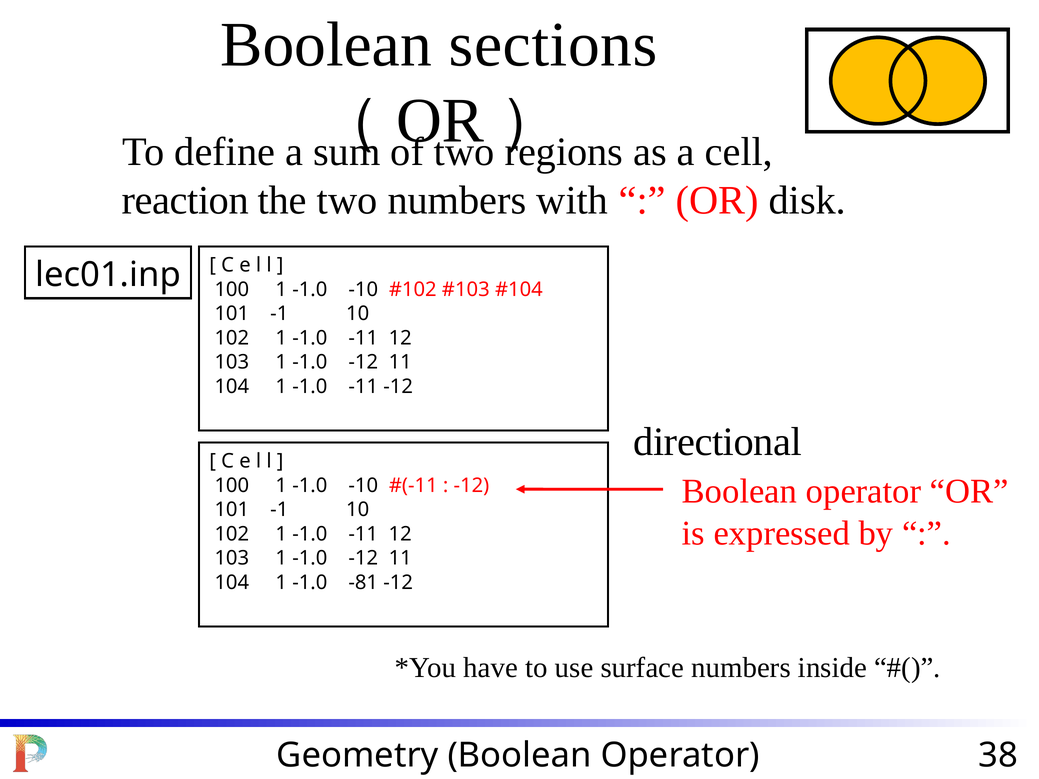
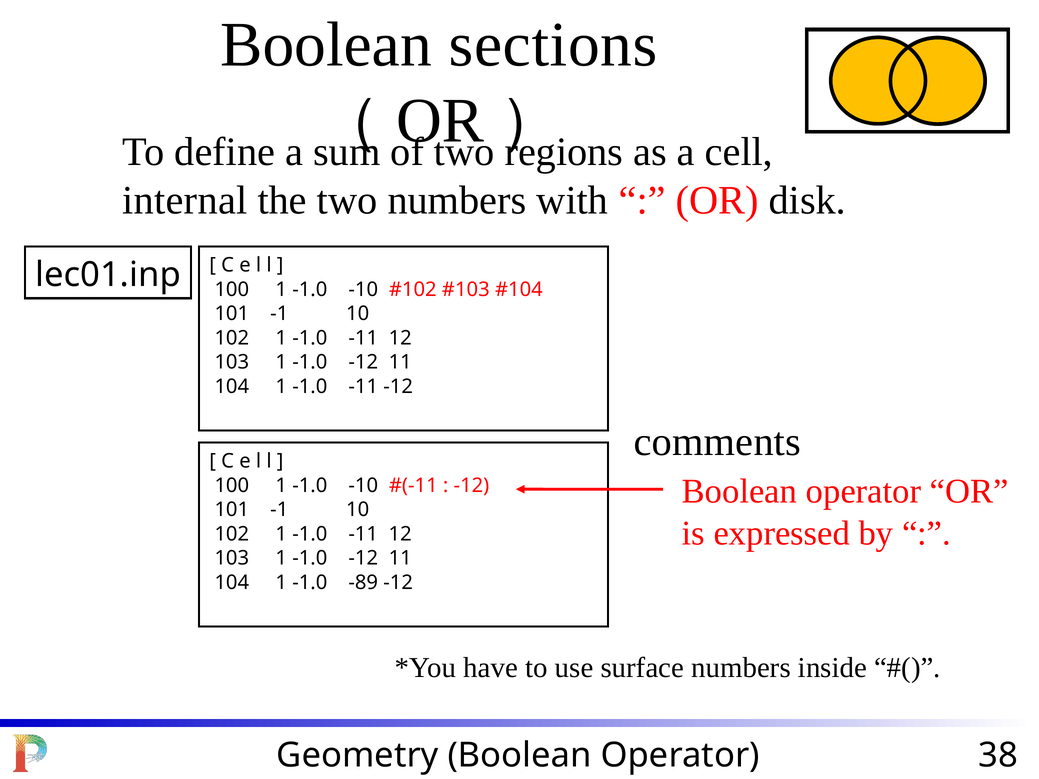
reaction: reaction -> internal
directional: directional -> comments
-81: -81 -> -89
